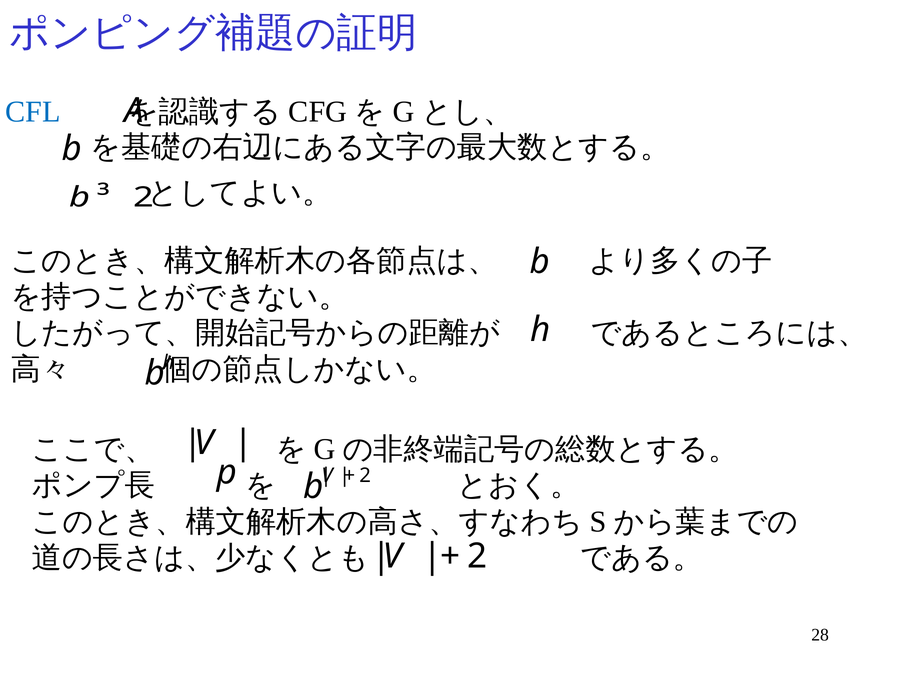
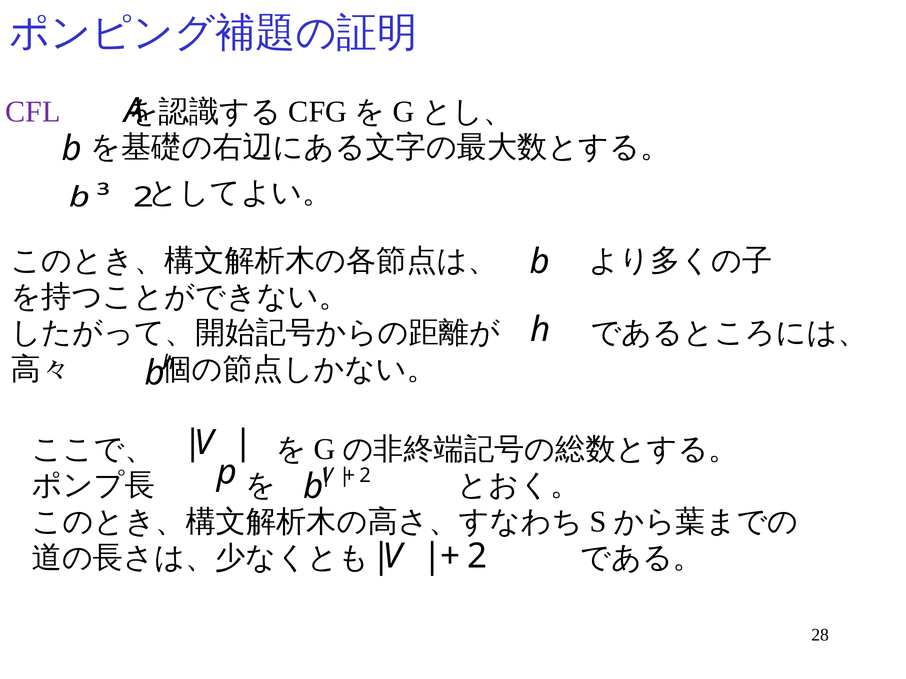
CFL colour: blue -> purple
